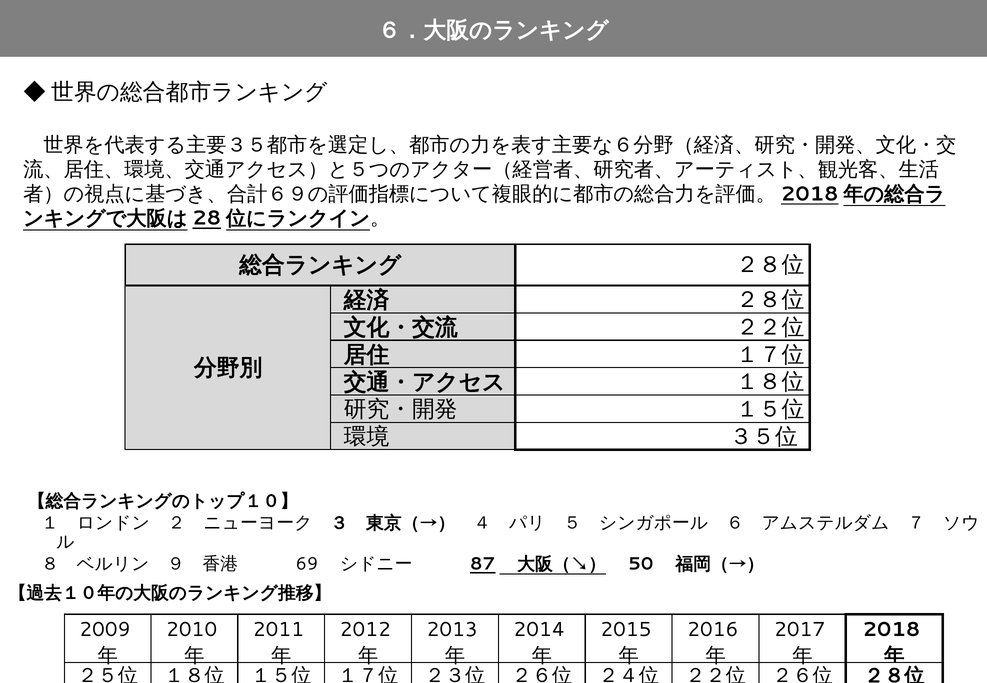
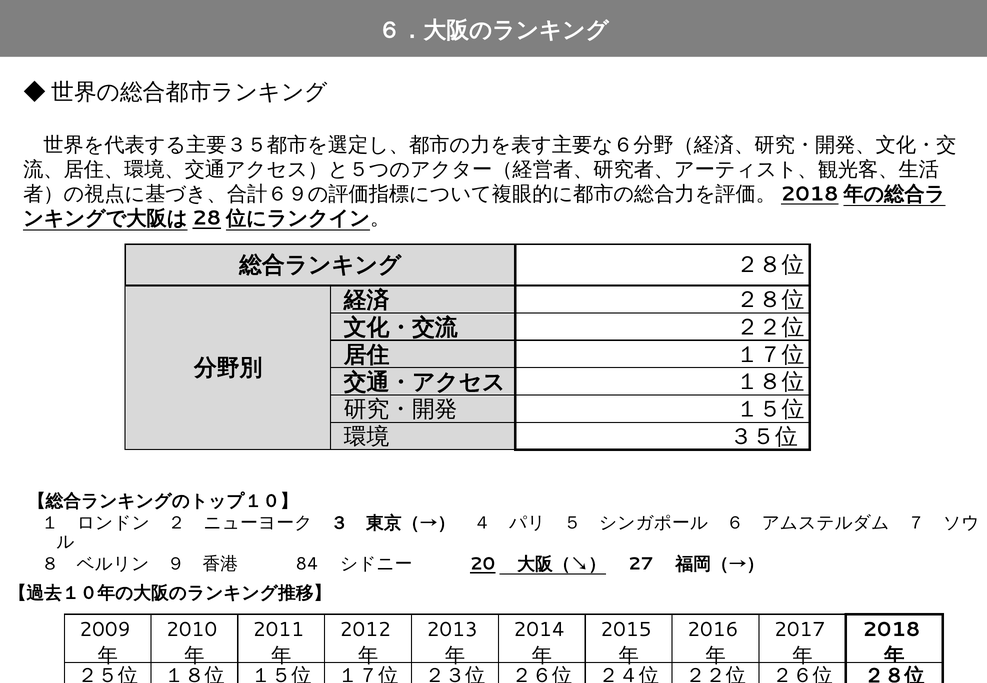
69: 69 -> 84
87: 87 -> 20
50: 50 -> 27
